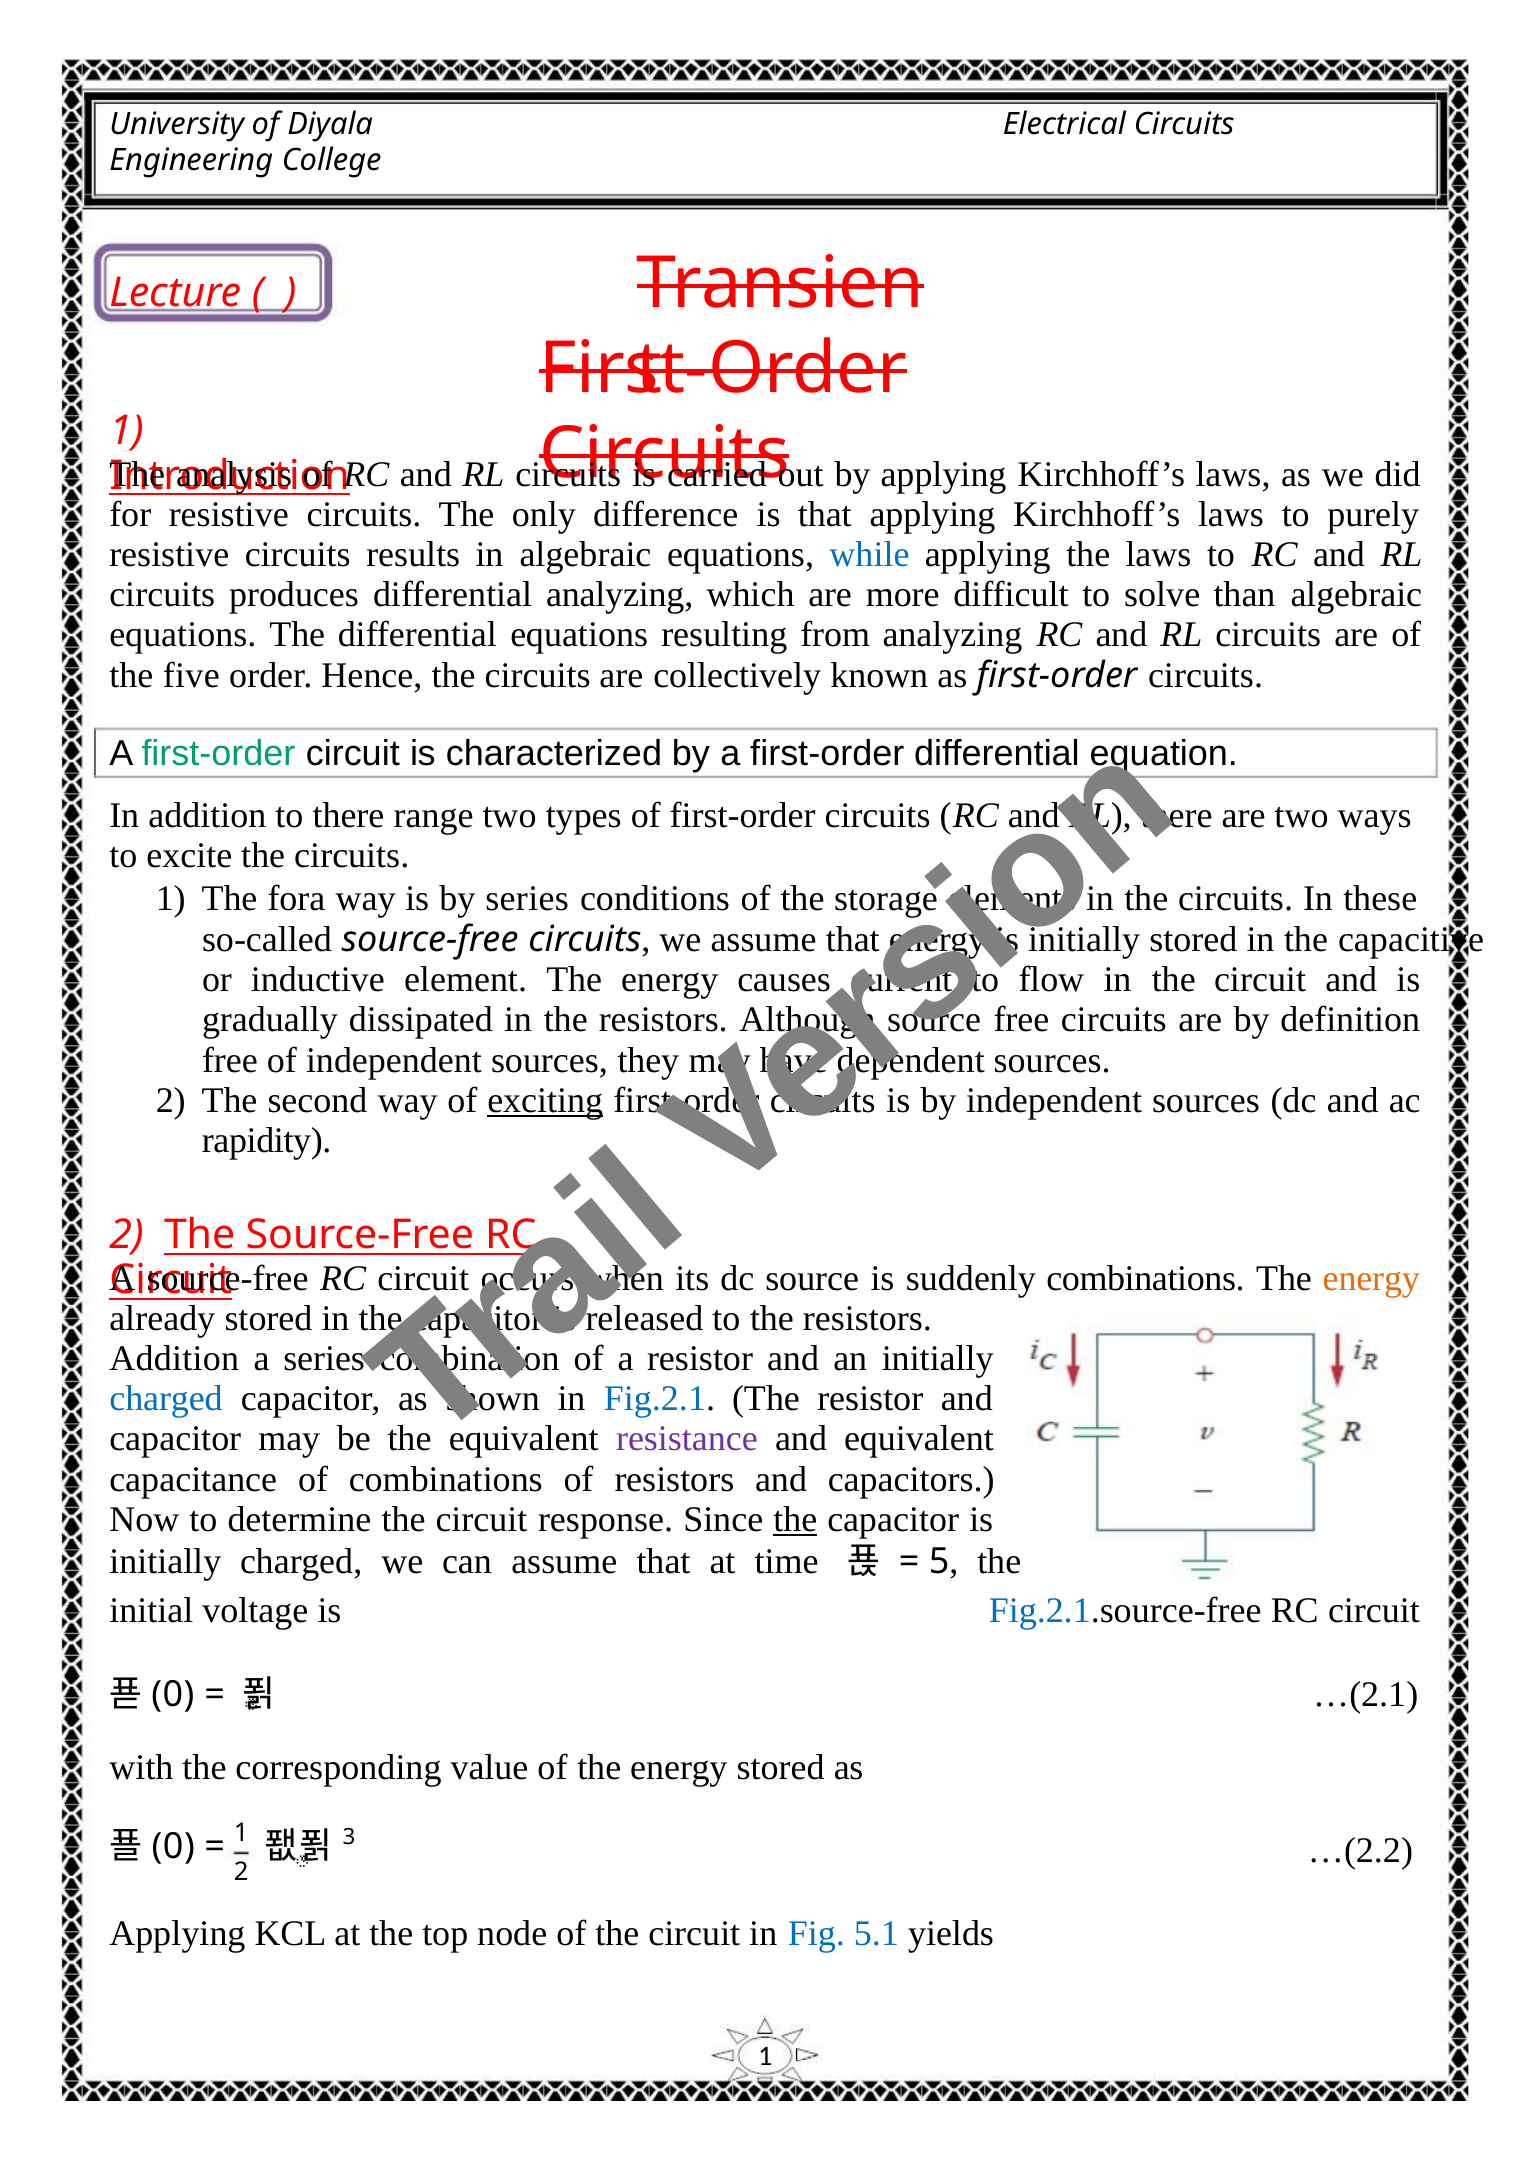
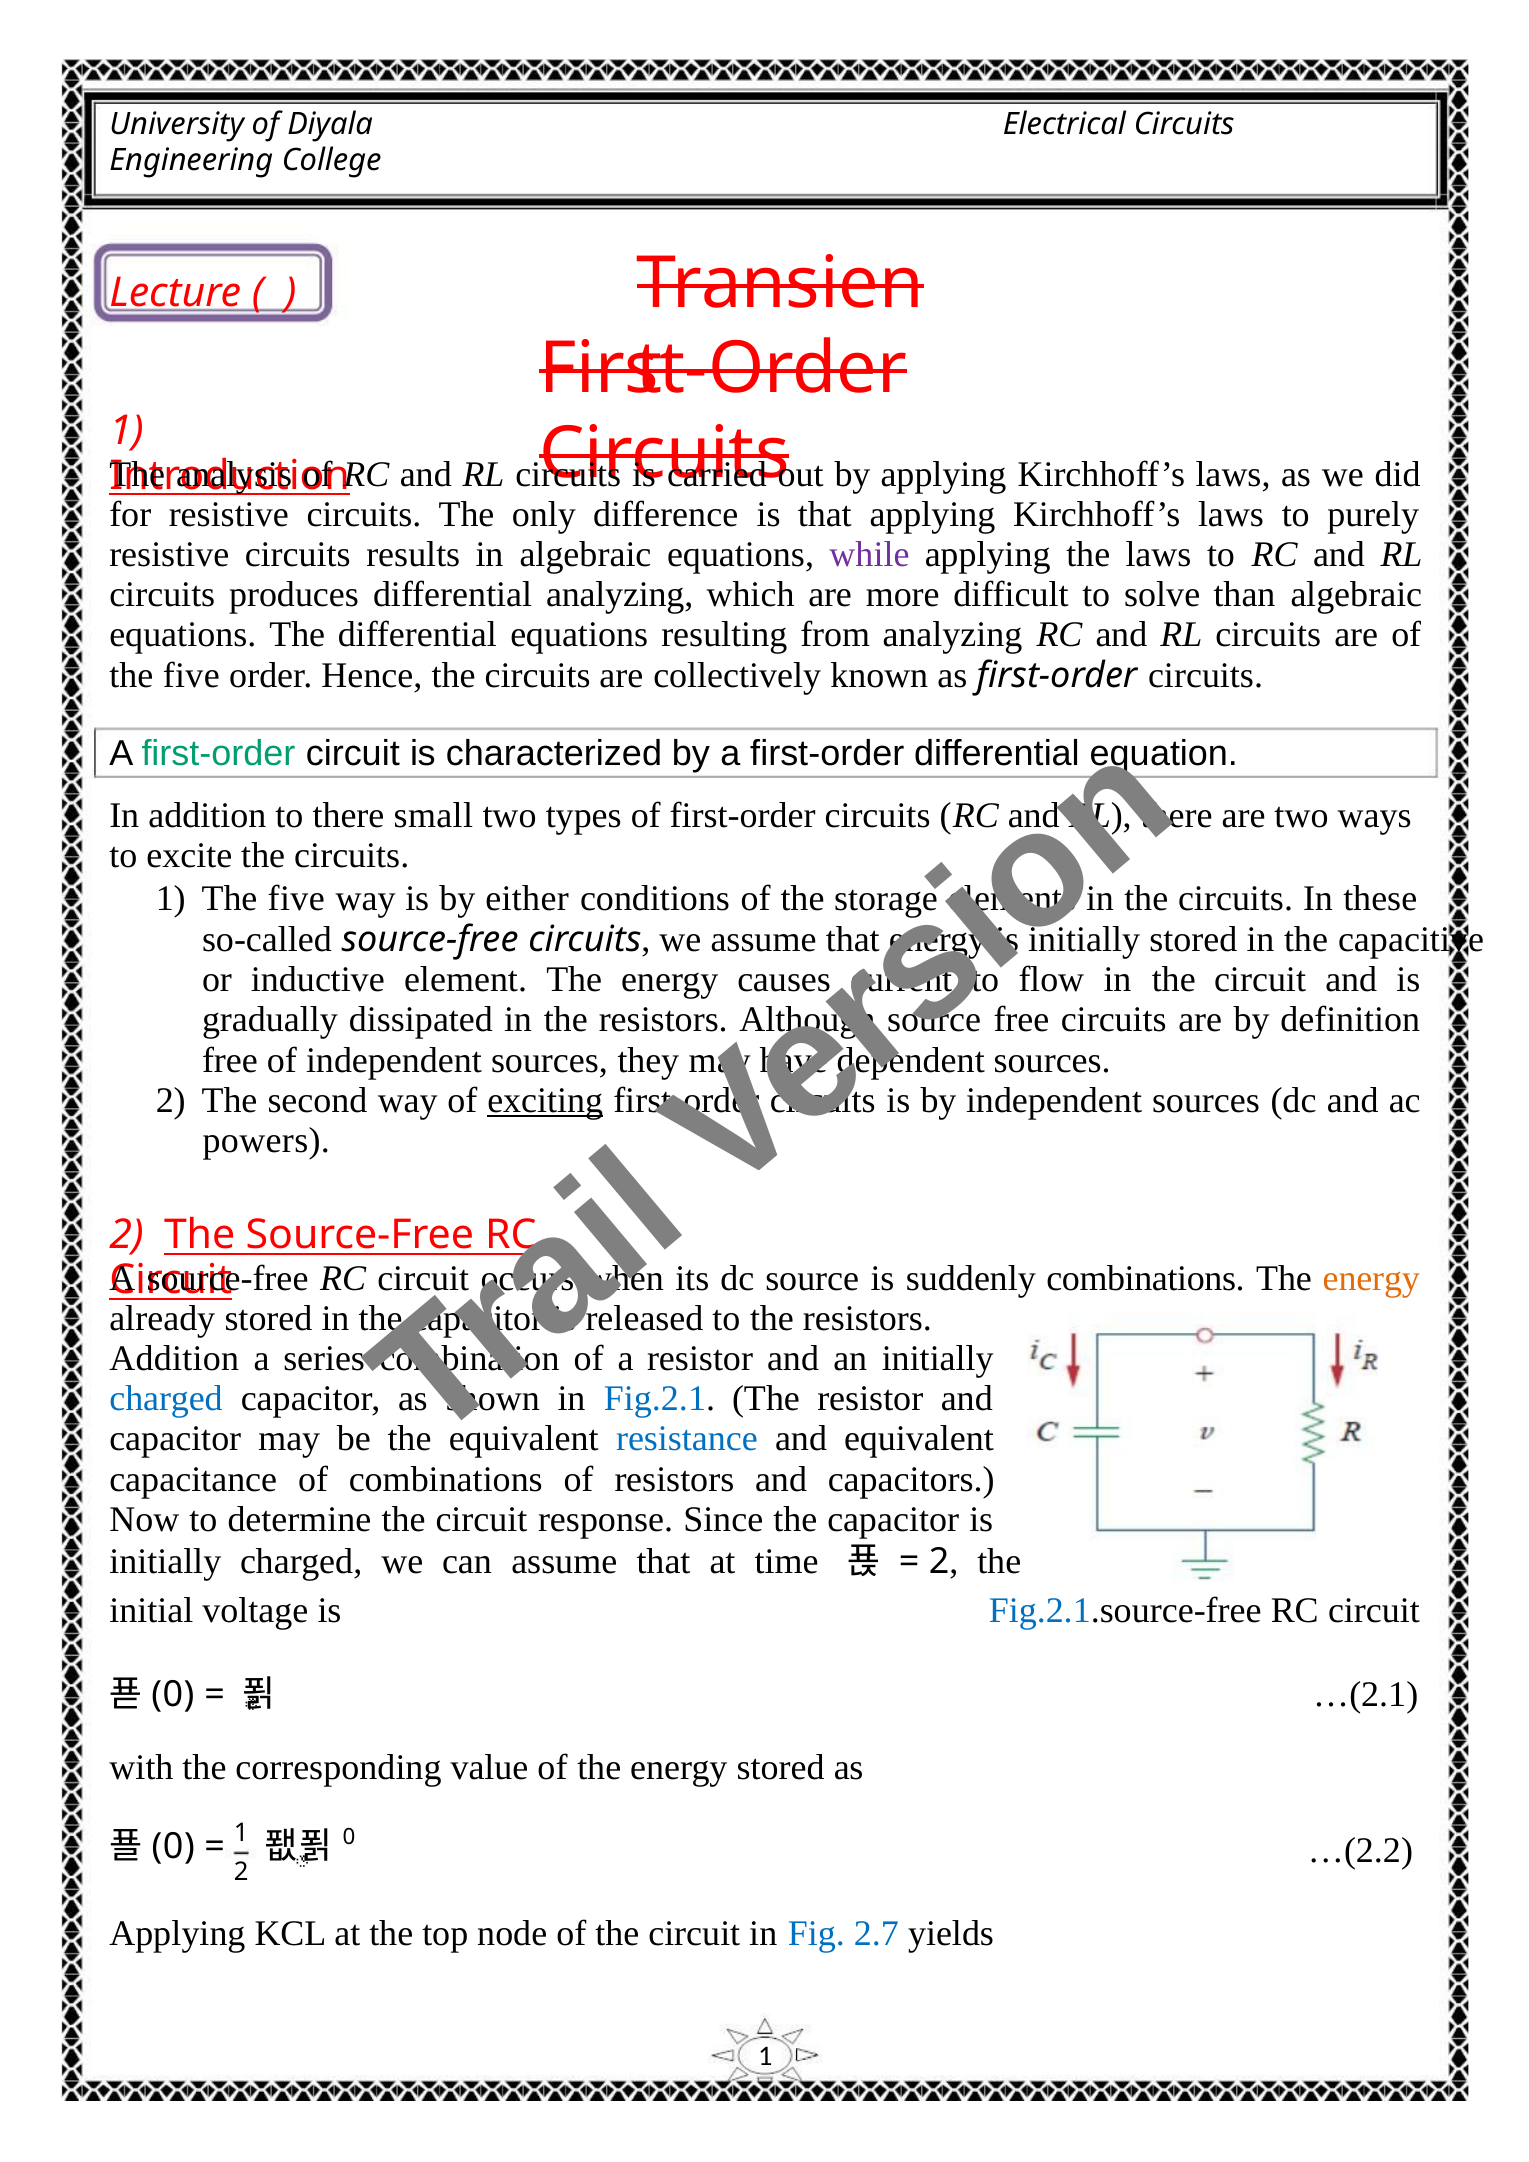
while colour: blue -> purple
range: range -> small
1 The fora: fora -> five
by series: series -> either
rapidity: rapidity -> powers
resistance colour: purple -> blue
the at (795, 1519) underline: present -> none
5 at (939, 1561): 5 -> 2
3 at (349, 1836): 3 -> 0
5.1: 5.1 -> 2.7
